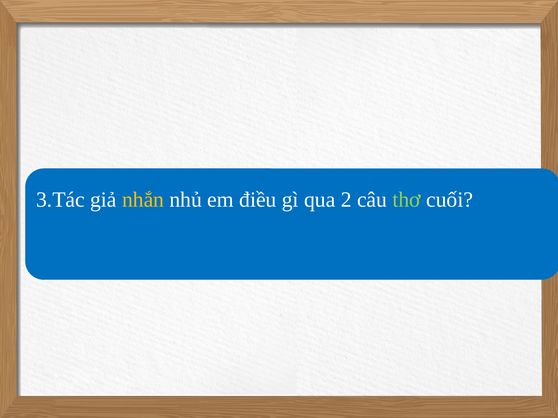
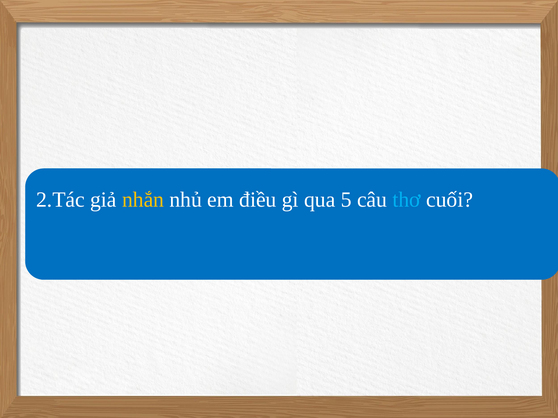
3.Tác: 3.Tác -> 2.Tác
2: 2 -> 5
thơ colour: light green -> light blue
